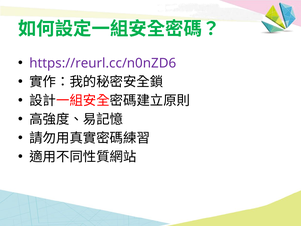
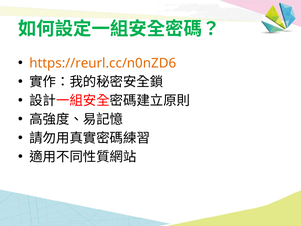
https://reurl.cc/n0nZD6 colour: purple -> orange
